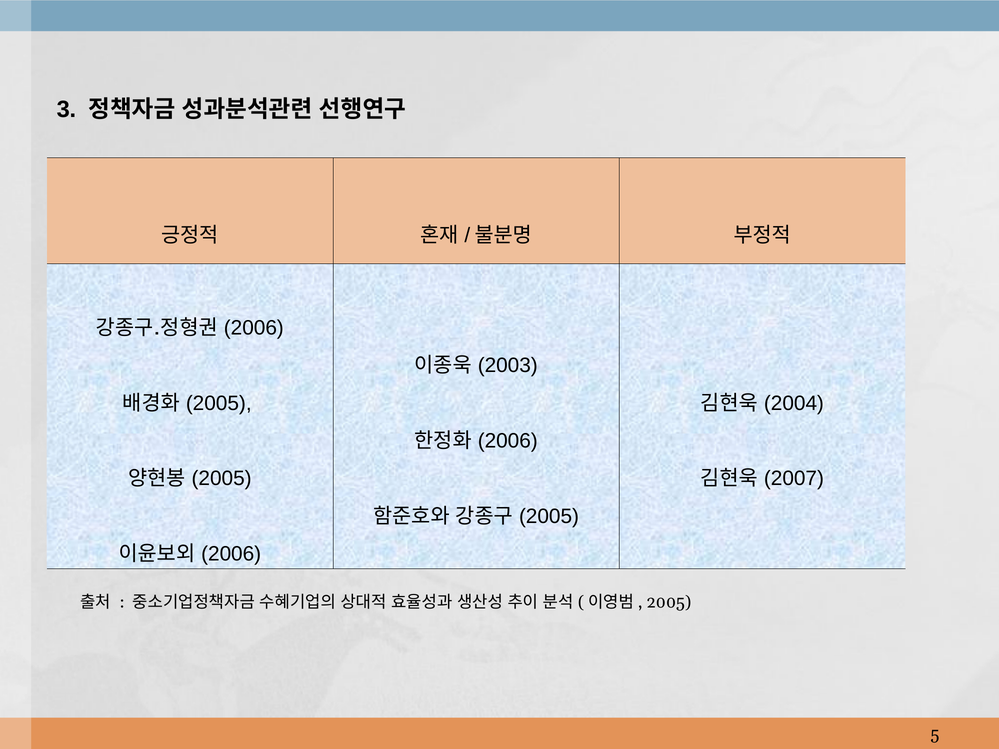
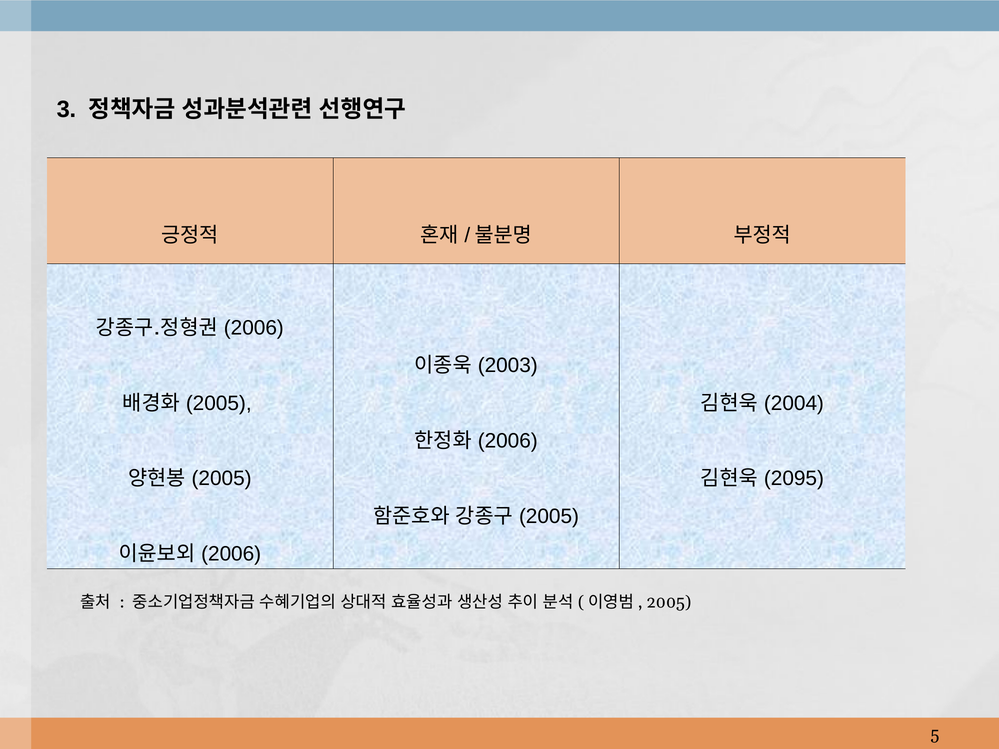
2007: 2007 -> 2095
